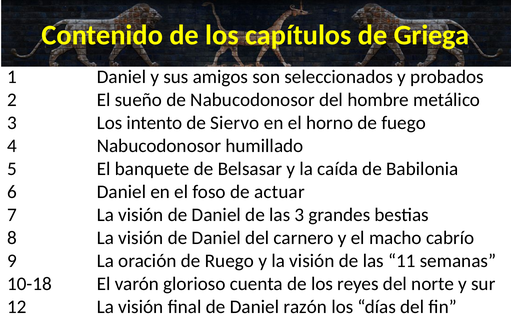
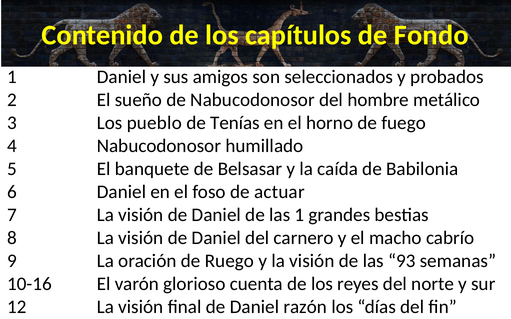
Griega: Griega -> Fondo
intento: intento -> pueblo
Siervo: Siervo -> Tenías
las 3: 3 -> 1
11: 11 -> 93
10-18: 10-18 -> 10-16
